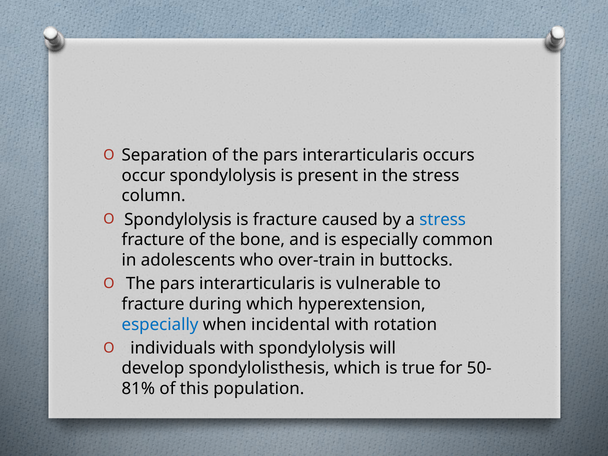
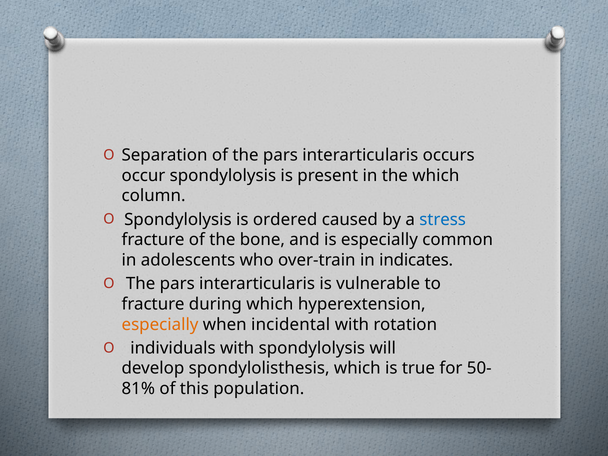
the stress: stress -> which
is fracture: fracture -> ordered
buttocks: buttocks -> indicates
especially at (160, 324) colour: blue -> orange
